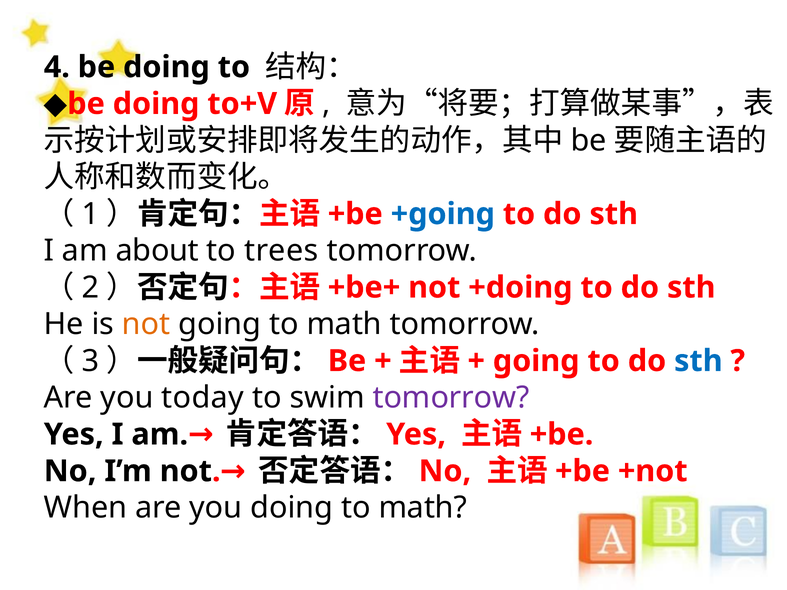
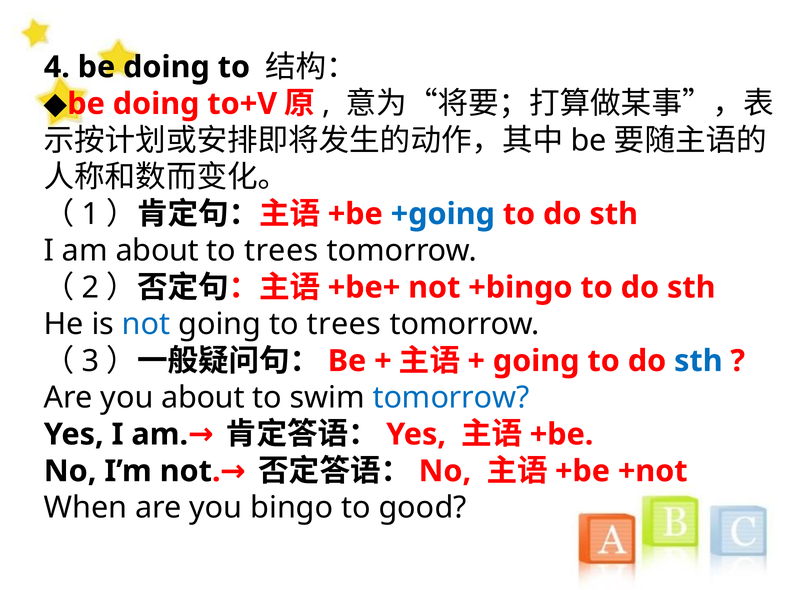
+doing: +doing -> +bingo
not at (146, 324) colour: orange -> blue
going to math: math -> trees
you today: today -> about
tomorrow at (451, 398) colour: purple -> blue
you doing: doing -> bingo
math at (423, 508): math -> good
